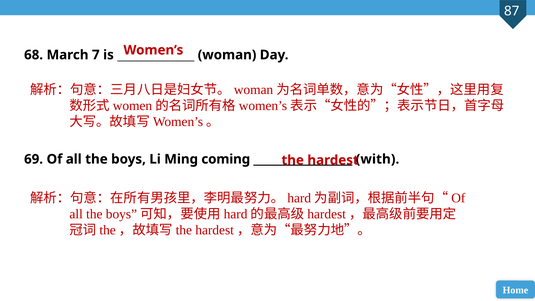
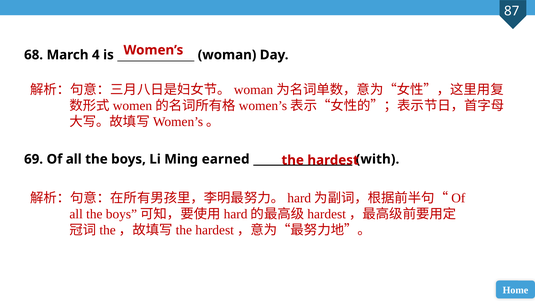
7: 7 -> 4
coming: coming -> earned
